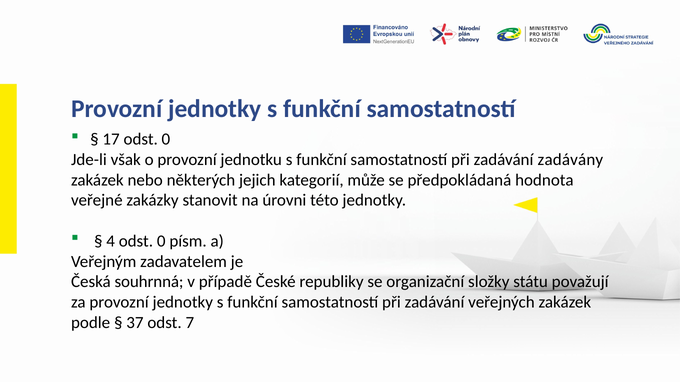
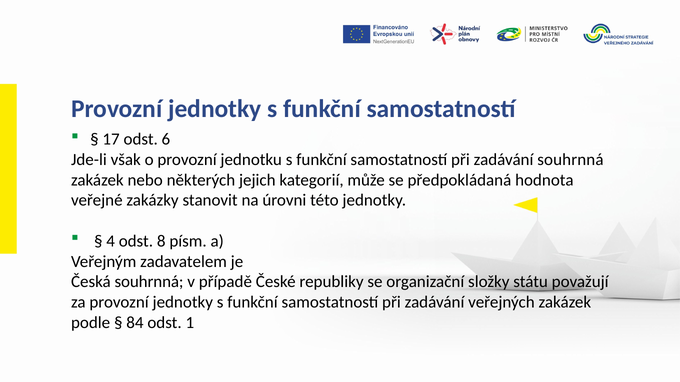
17 odst 0: 0 -> 6
zadávání zadávány: zadávány -> souhrnná
4 odst 0: 0 -> 8
37: 37 -> 84
7: 7 -> 1
